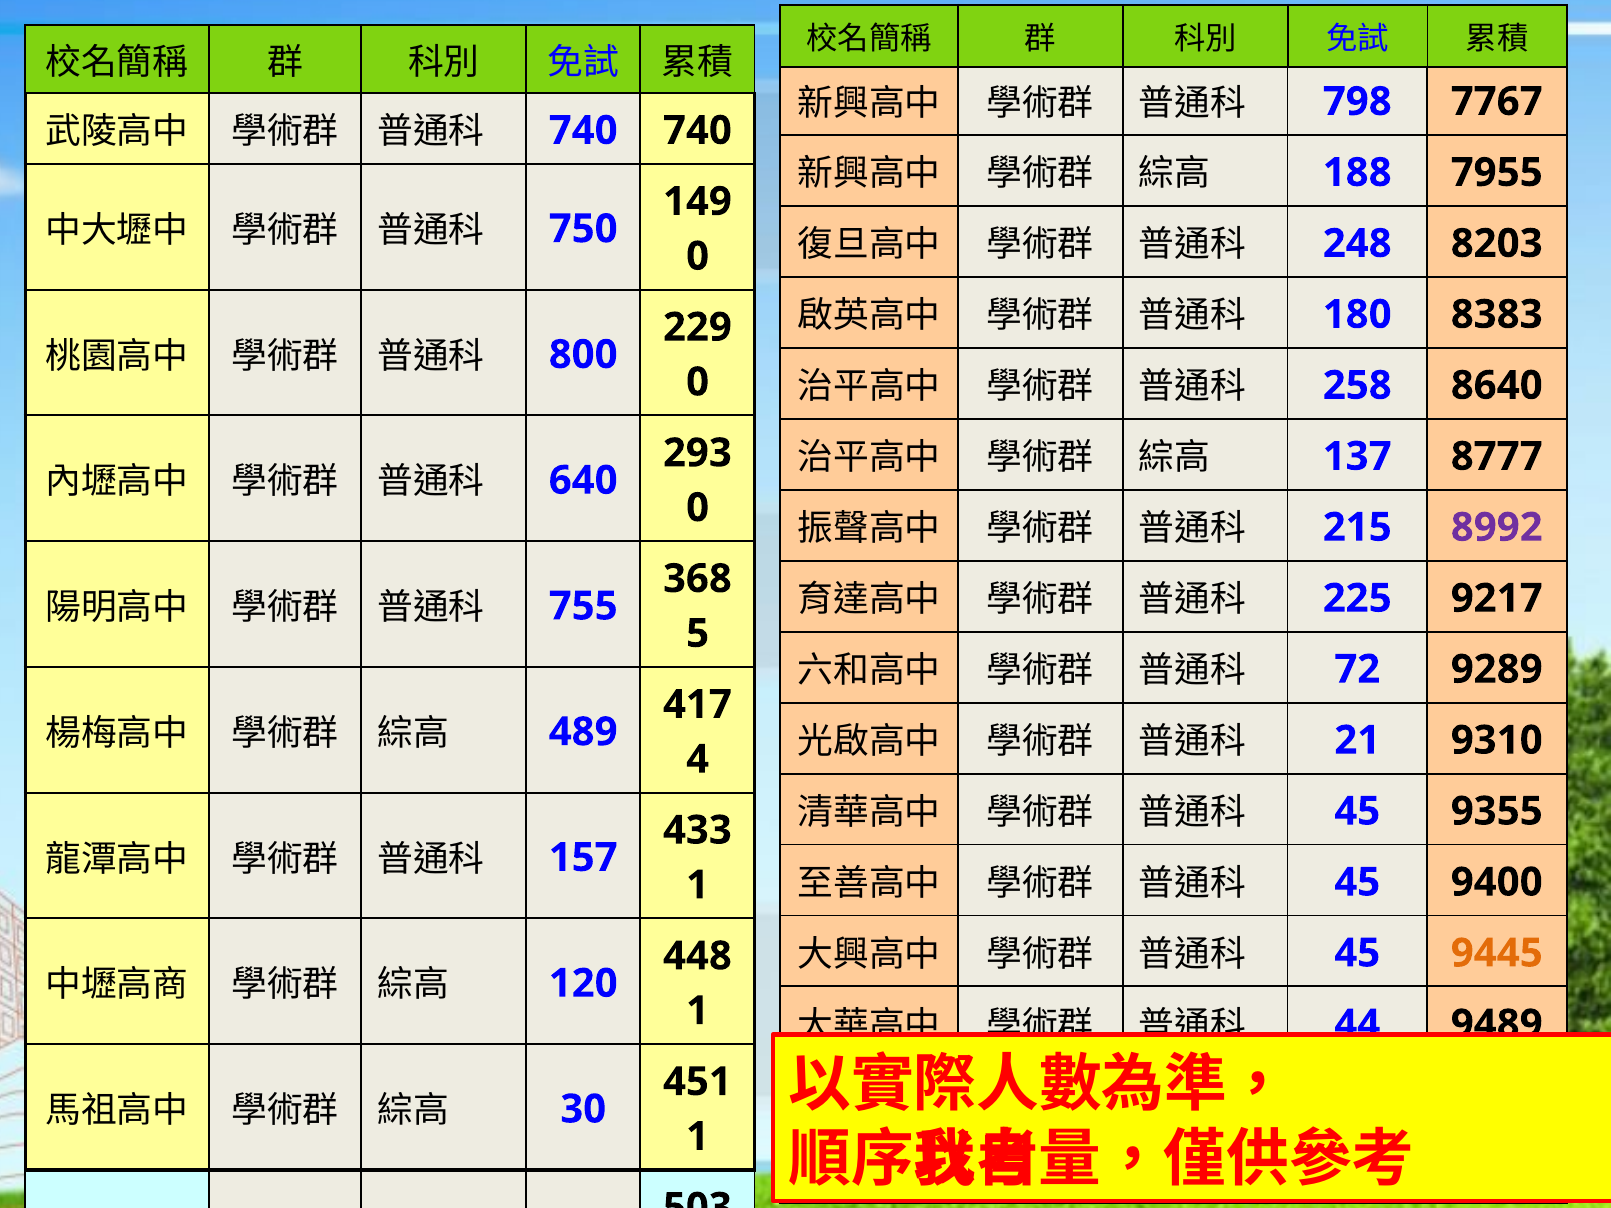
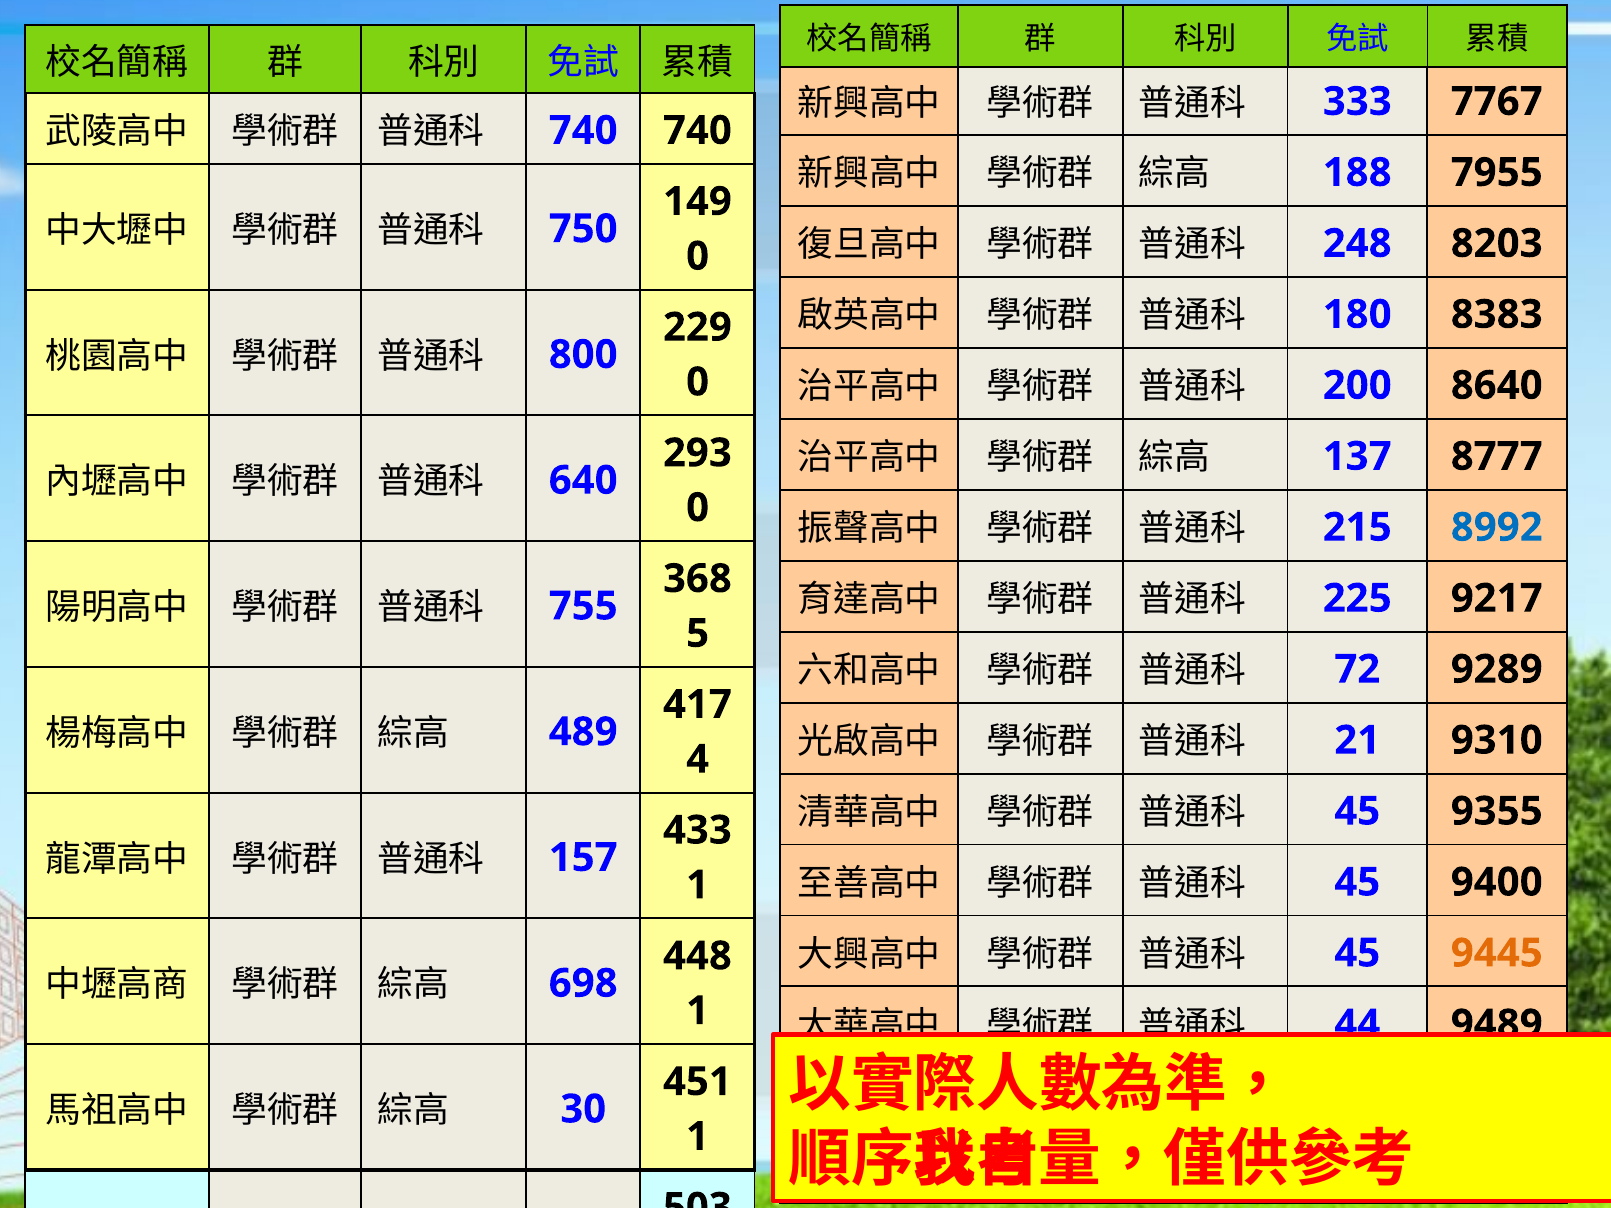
798: 798 -> 333
258: 258 -> 200
8992 colour: purple -> blue
120: 120 -> 698
